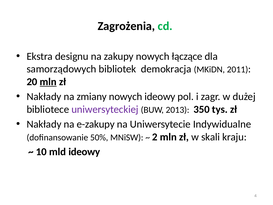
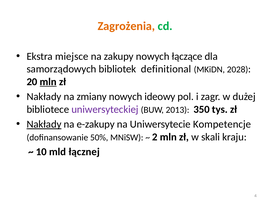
Zagrożenia colour: black -> orange
designu: designu -> miejsce
demokracja: demokracja -> definitional
2011: 2011 -> 2028
Nakłady at (44, 124) underline: none -> present
Indywidualne: Indywidualne -> Kompetencje
mld ideowy: ideowy -> łącznej
